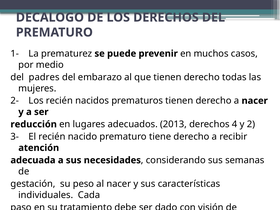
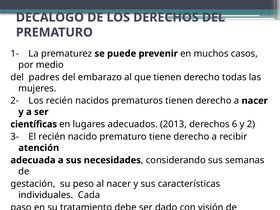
reducción: reducción -> científicas
4: 4 -> 6
